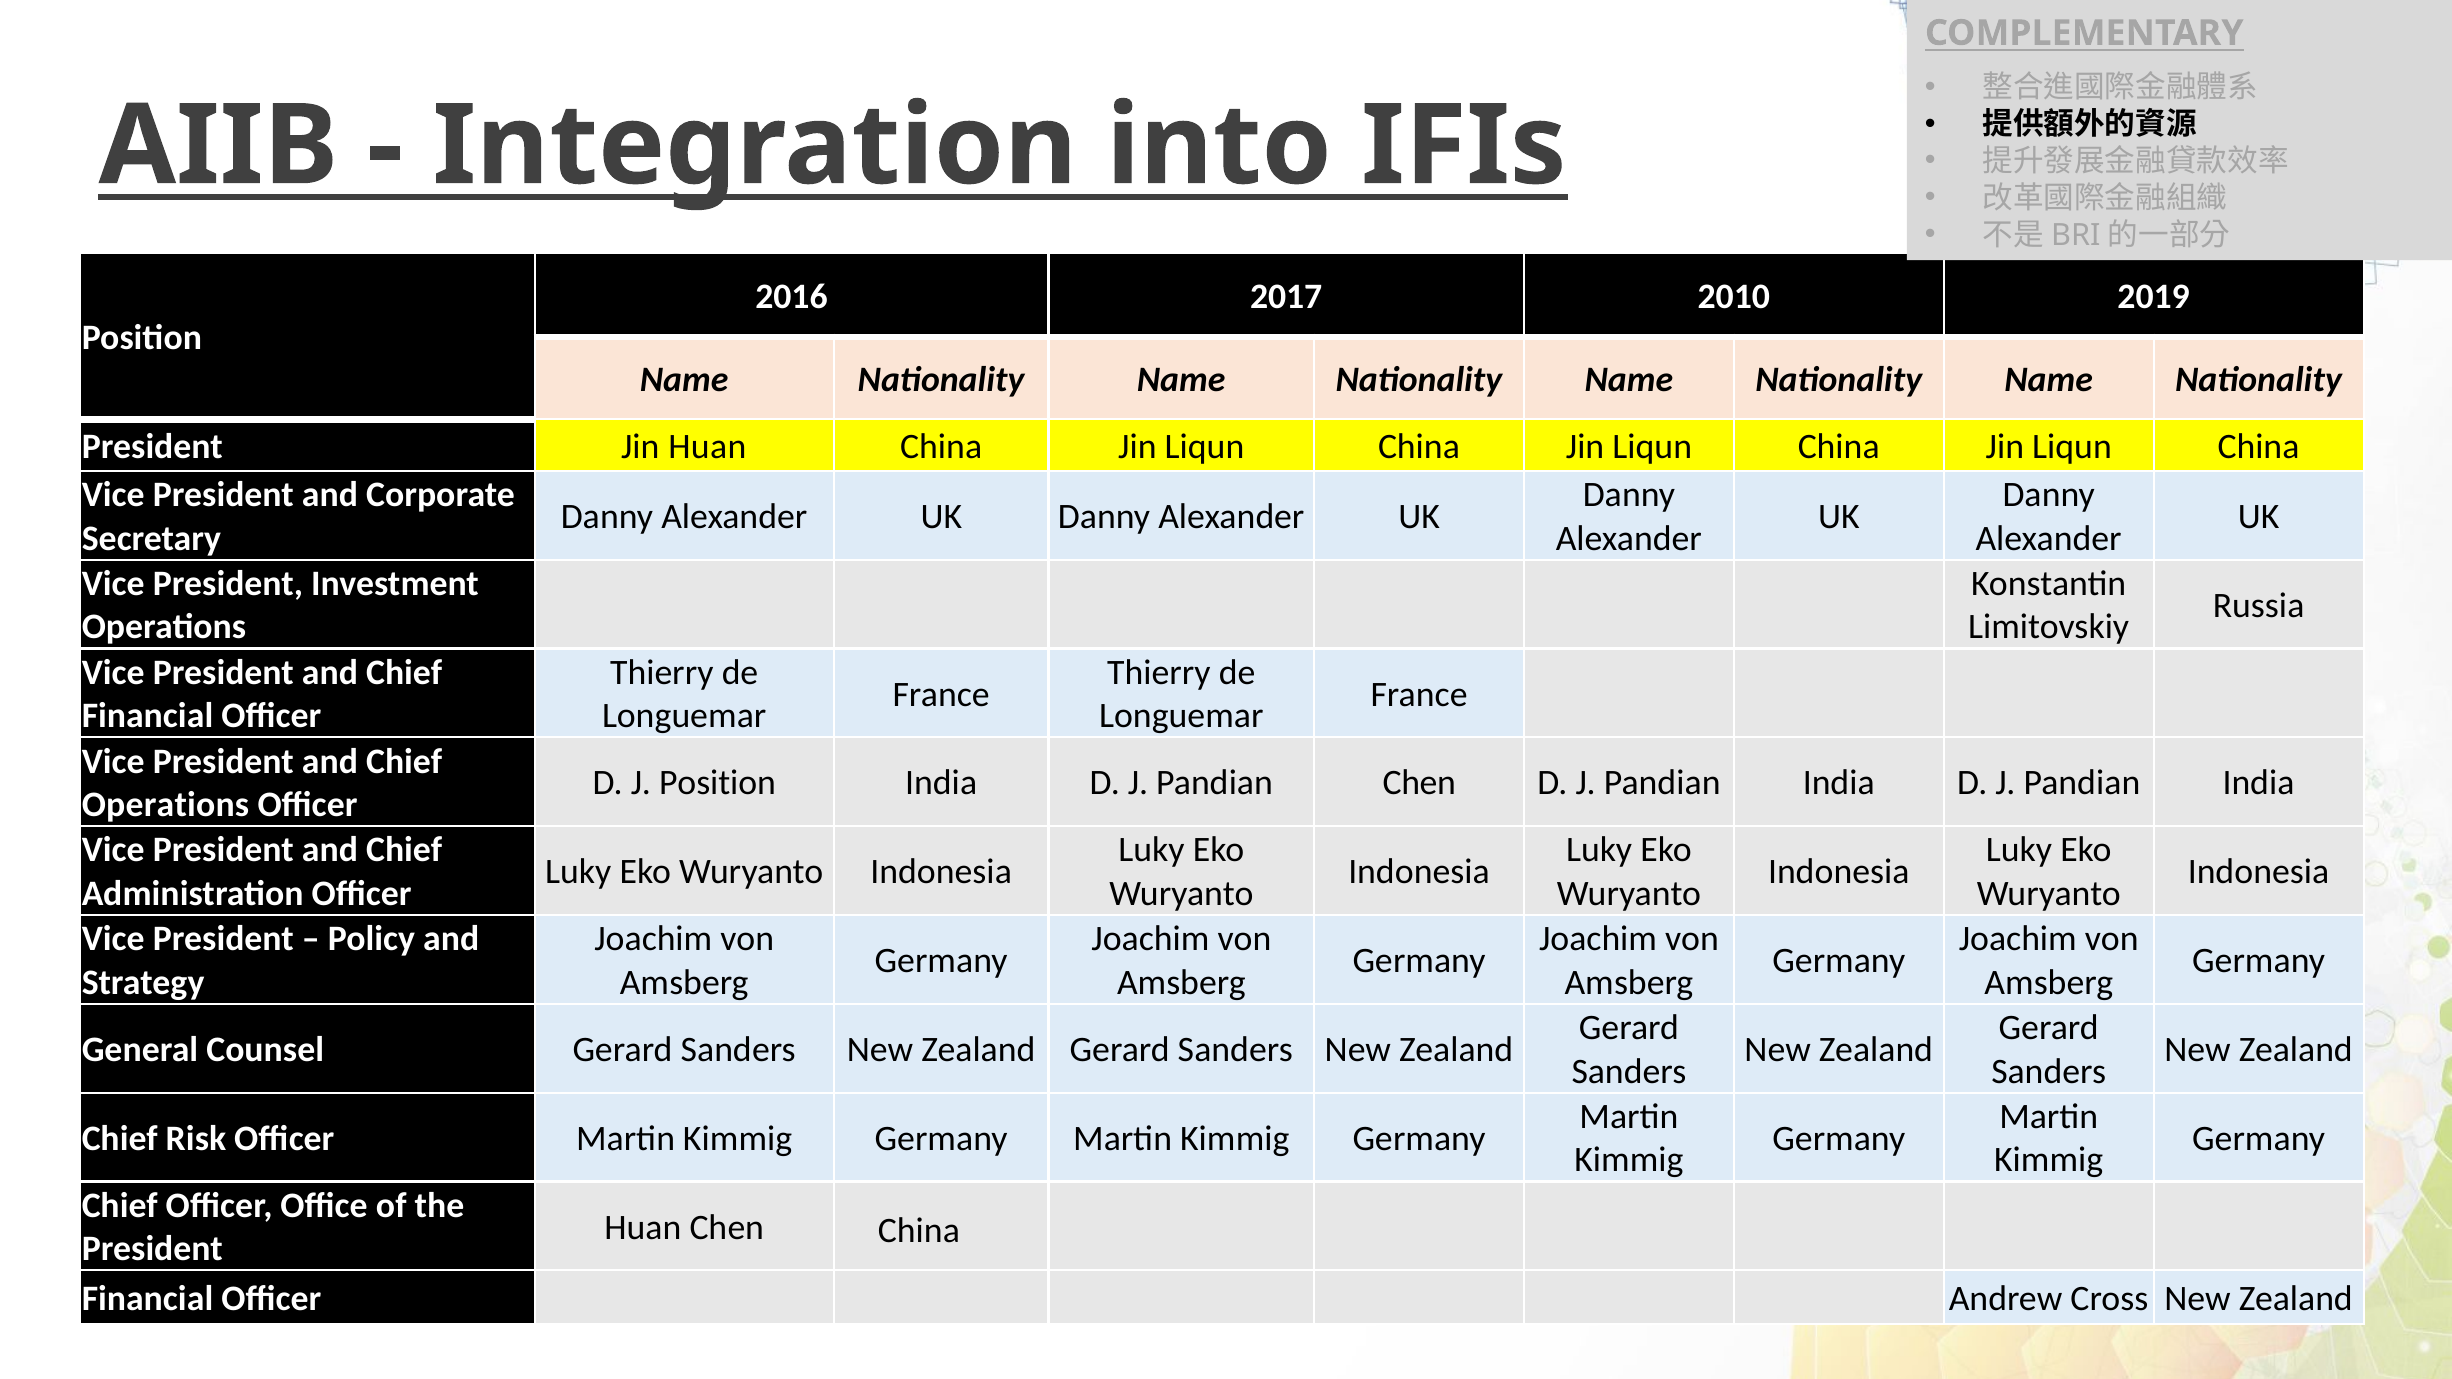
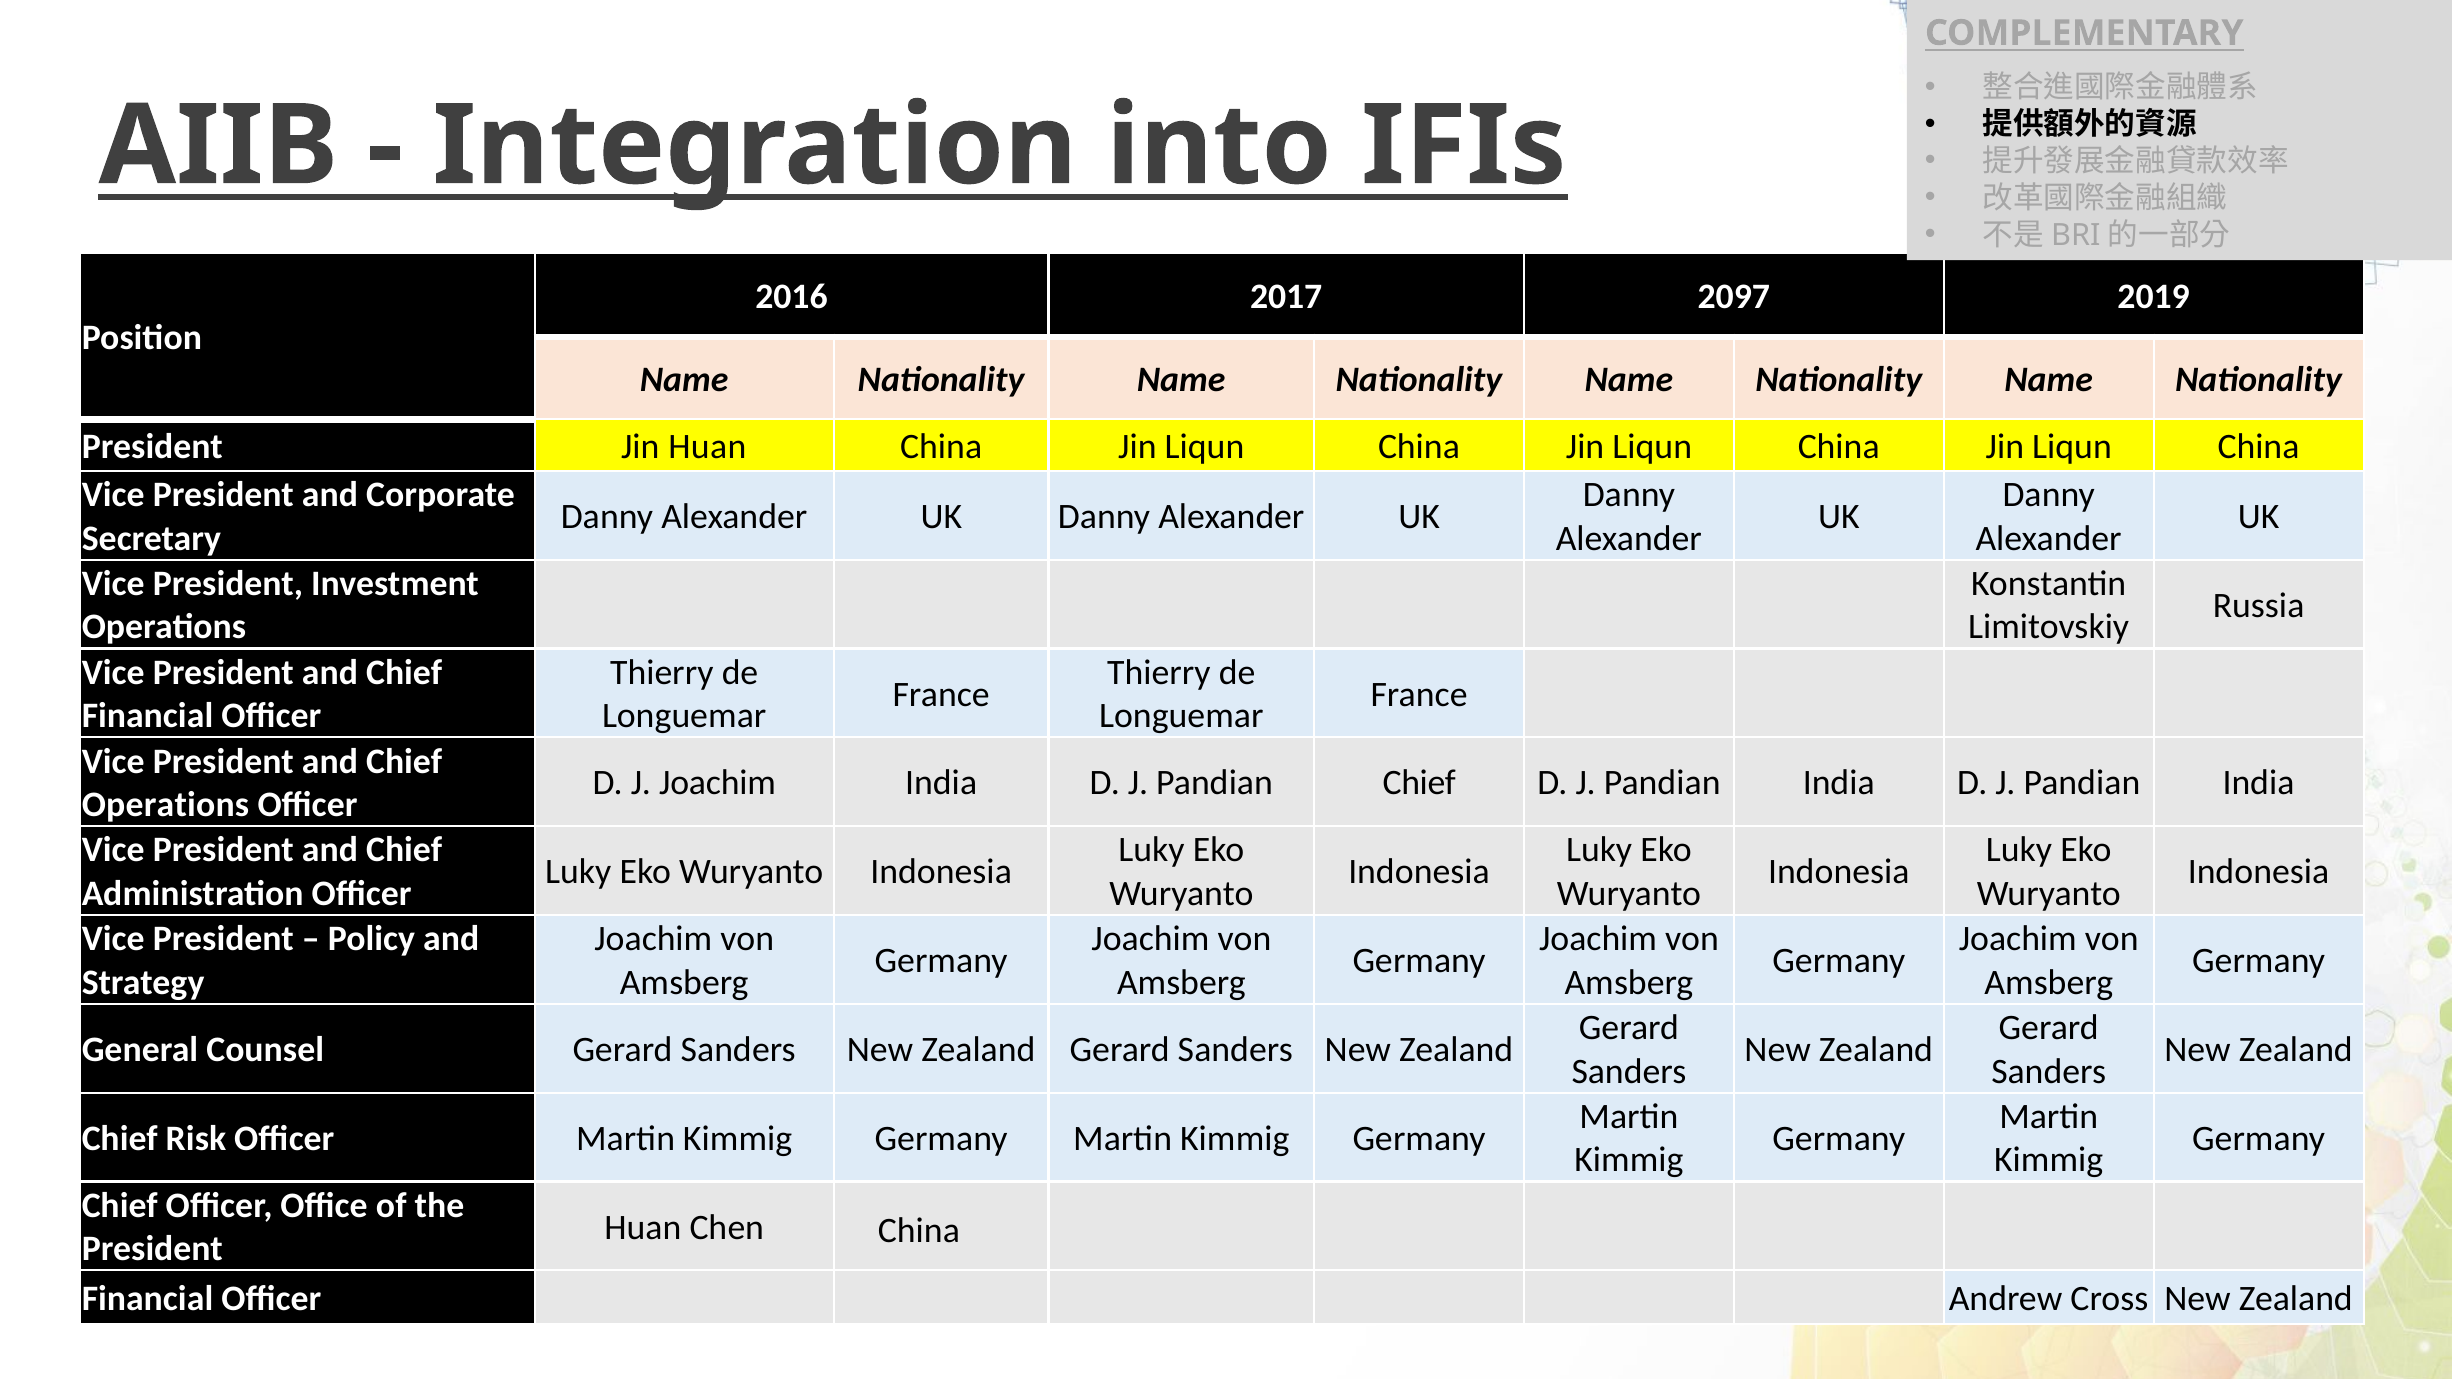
2010: 2010 -> 2097
J Position: Position -> Joachim
Pandian Chen: Chen -> Chief
